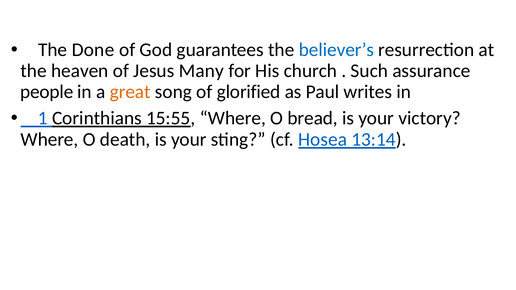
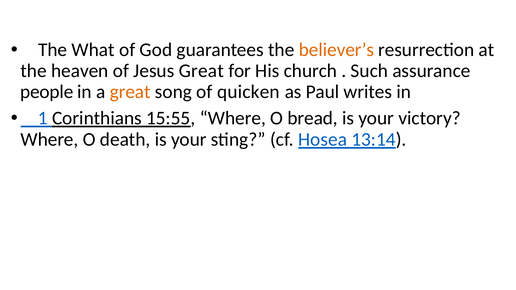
Done: Done -> What
believer’s colour: blue -> orange
Jesus Many: Many -> Great
glorified: glorified -> quicken
